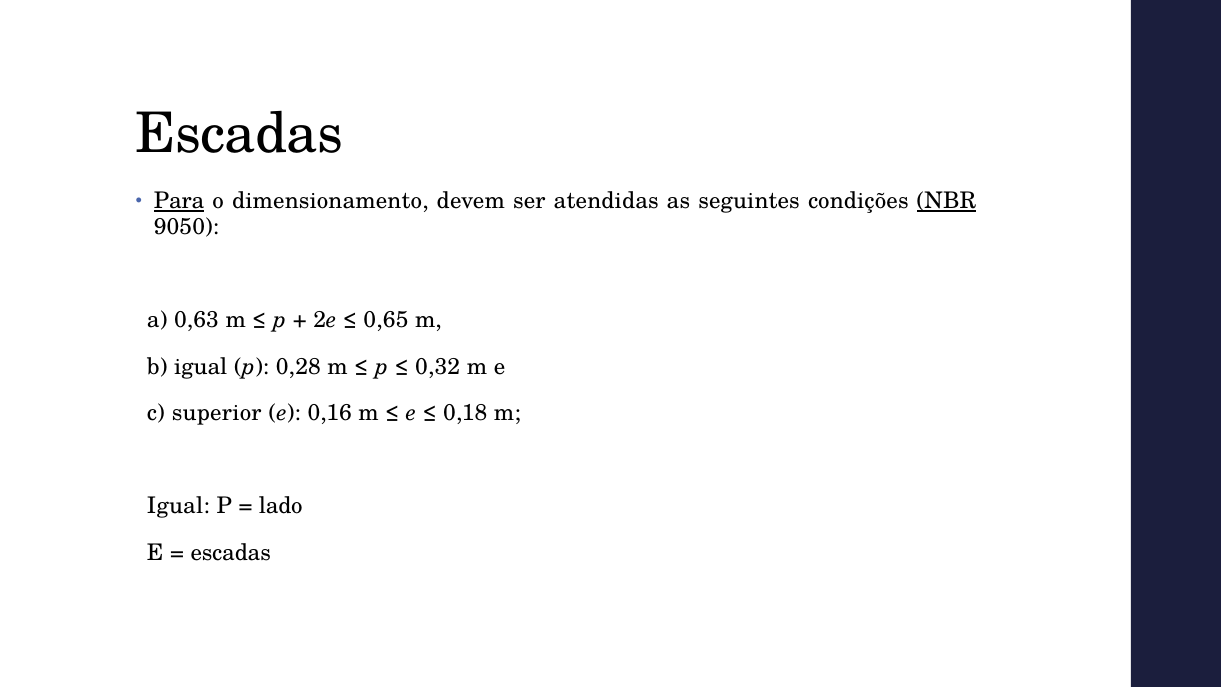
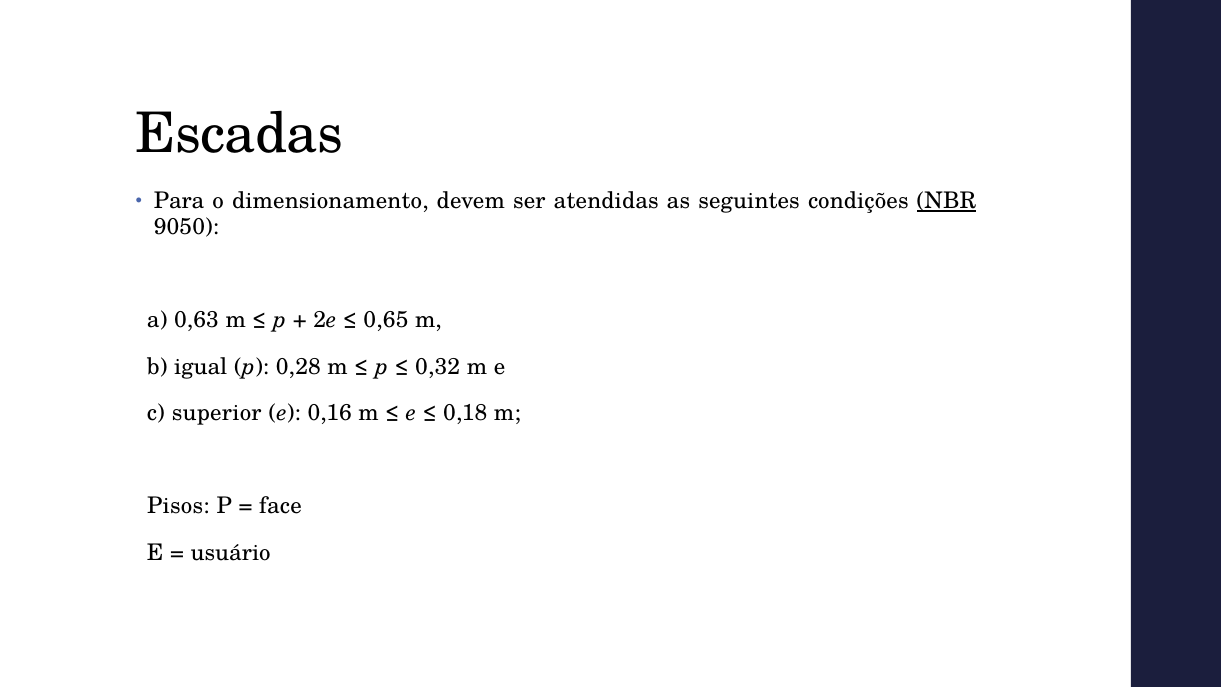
Para underline: present -> none
Igual at (178, 506): Igual -> Pisos
lado: lado -> face
escadas at (231, 552): escadas -> usuário
